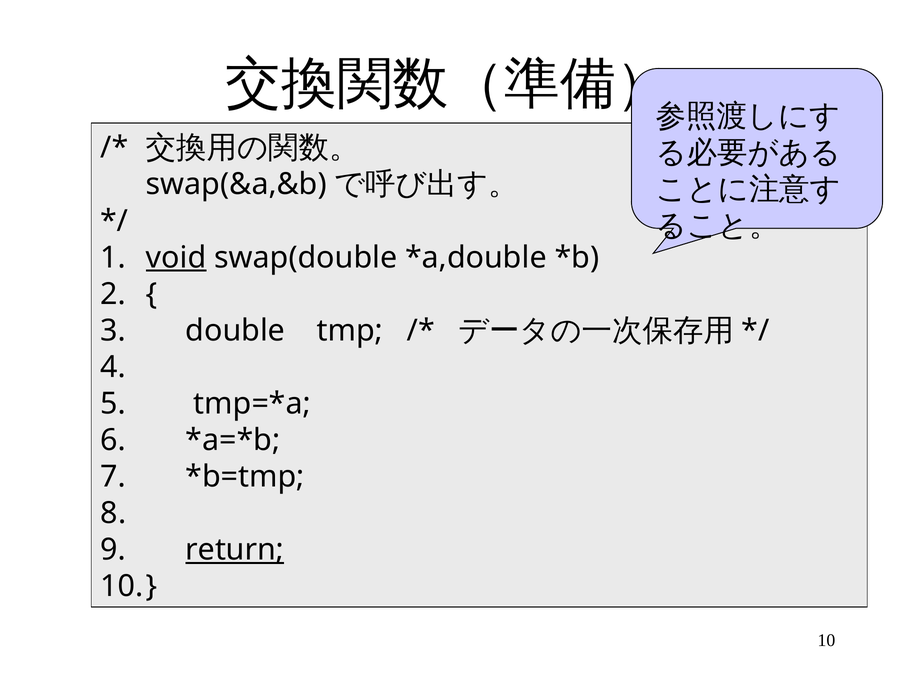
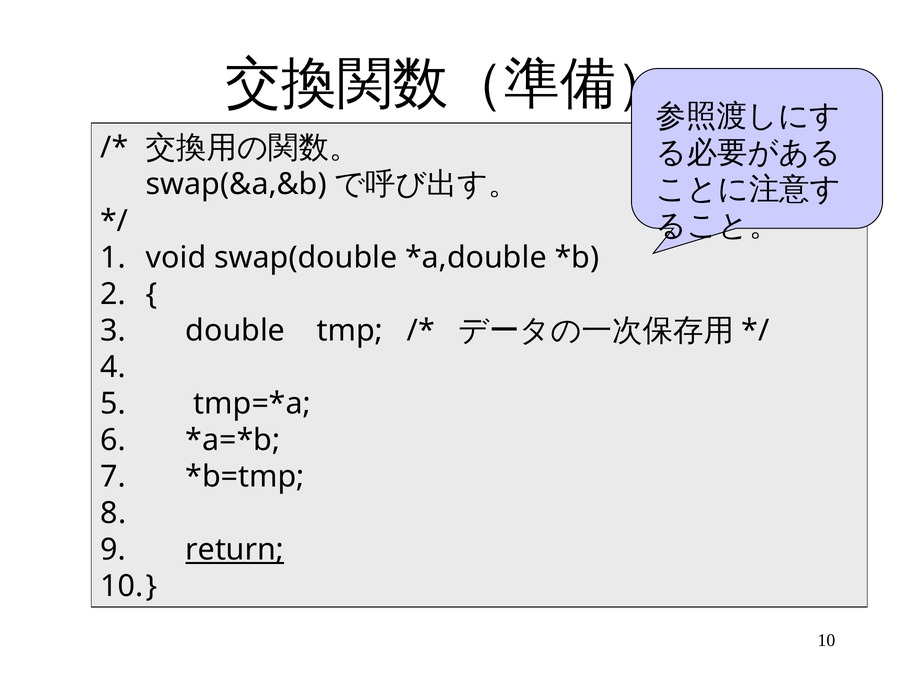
void underline: present -> none
